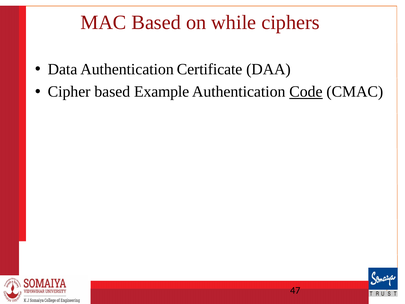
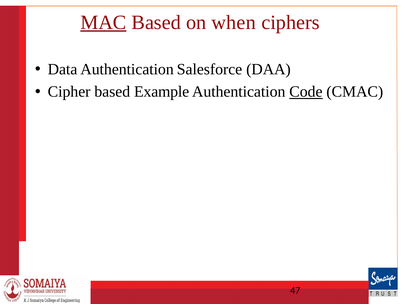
MAC underline: none -> present
while: while -> when
Certificate: Certificate -> Salesforce
